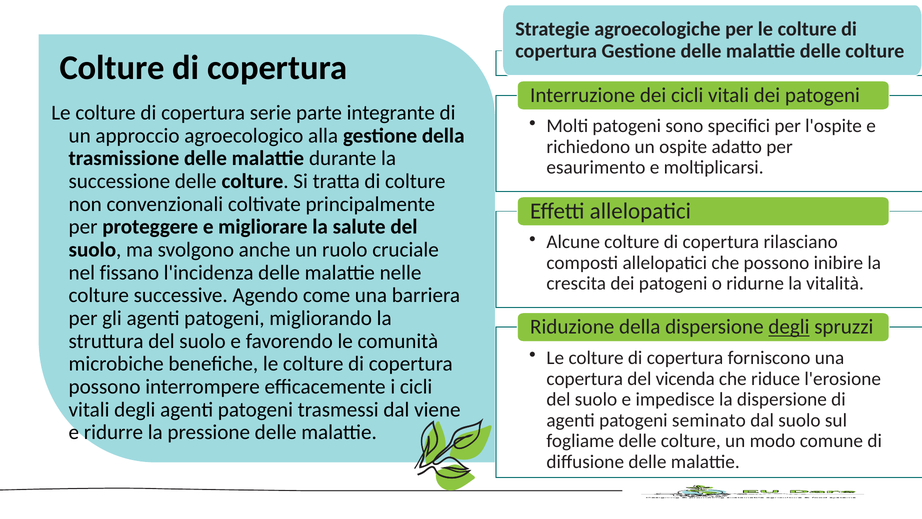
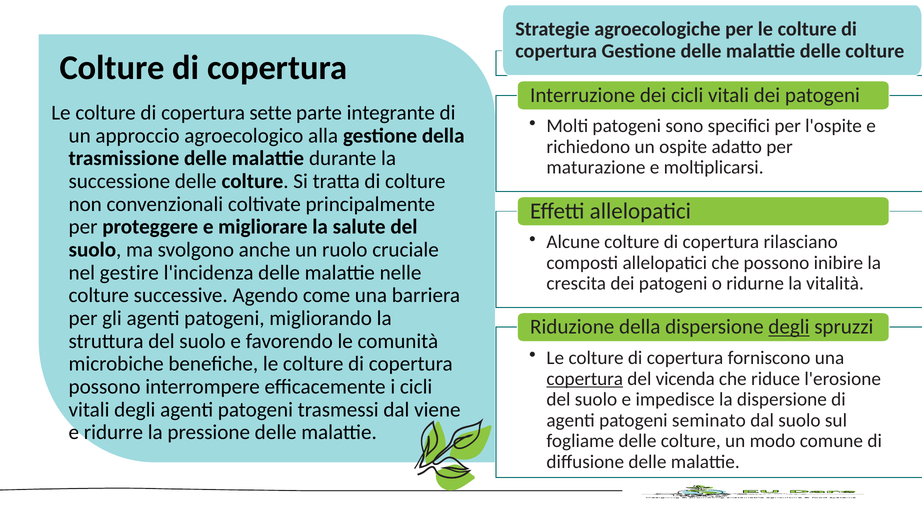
serie: serie -> sette
esaurimento: esaurimento -> maturazione
fissano: fissano -> gestire
copertura at (585, 378) underline: none -> present
